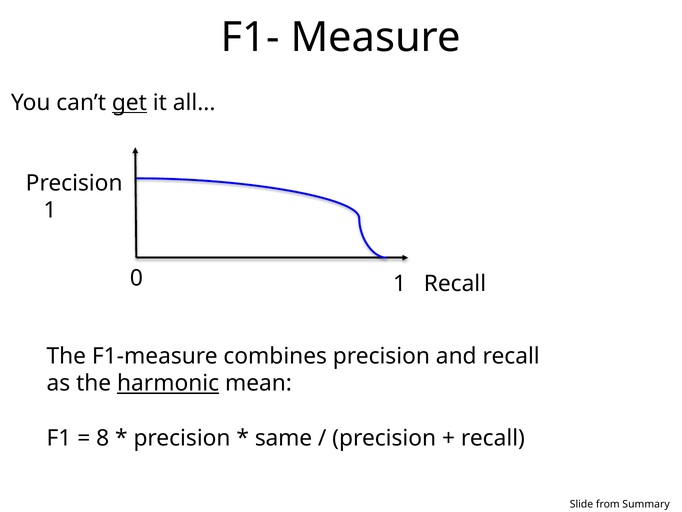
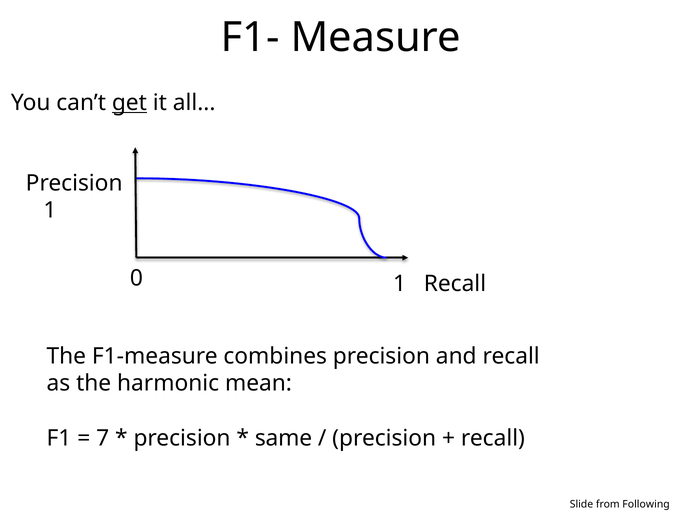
harmonic underline: present -> none
8: 8 -> 7
Summary: Summary -> Following
